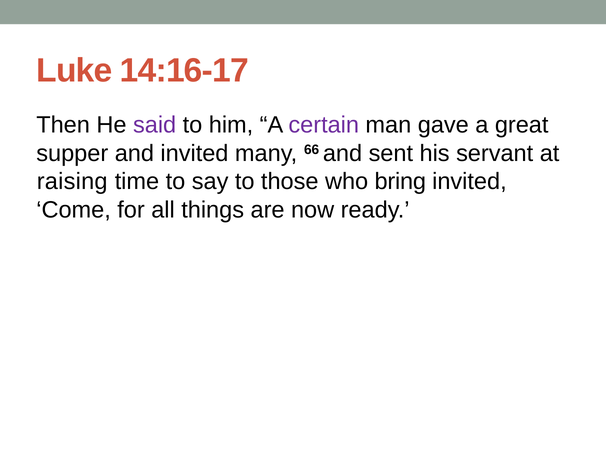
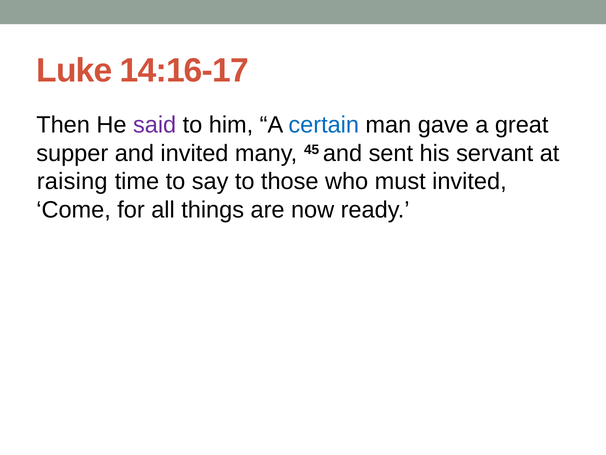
certain colour: purple -> blue
66: 66 -> 45
bring: bring -> must
